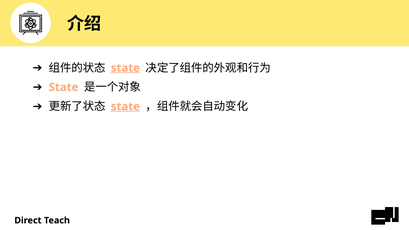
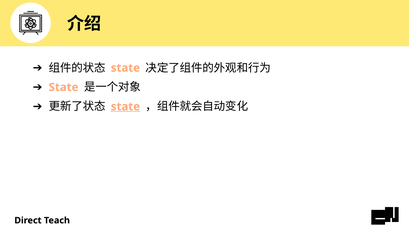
state at (125, 68) underline: present -> none
